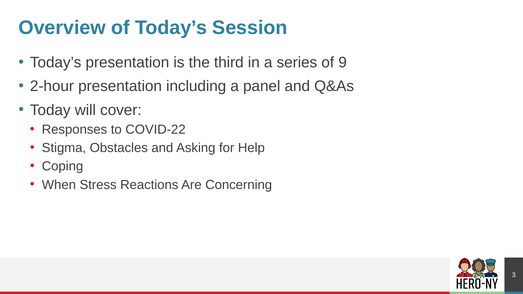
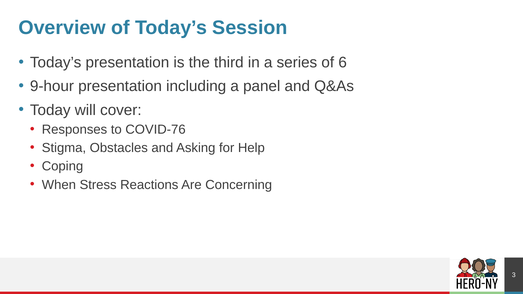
9: 9 -> 6
2-hour: 2-hour -> 9-hour
COVID-22: COVID-22 -> COVID-76
